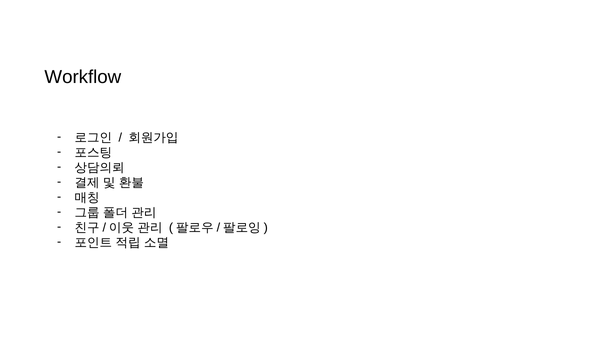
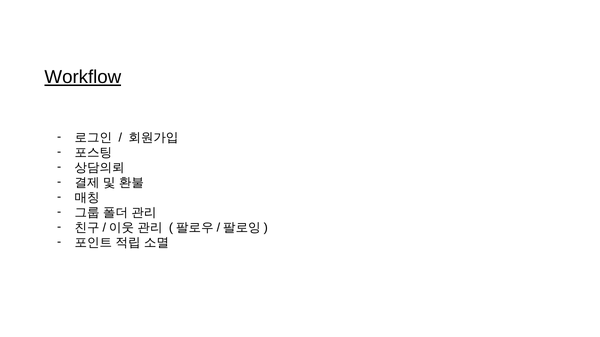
Workflow underline: none -> present
